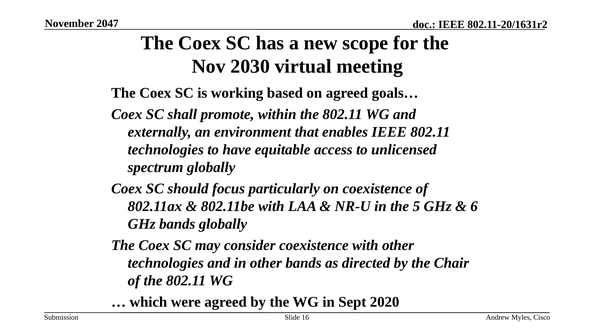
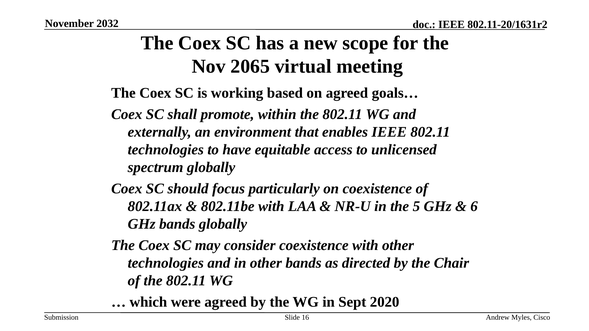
2047: 2047 -> 2032
2030: 2030 -> 2065
